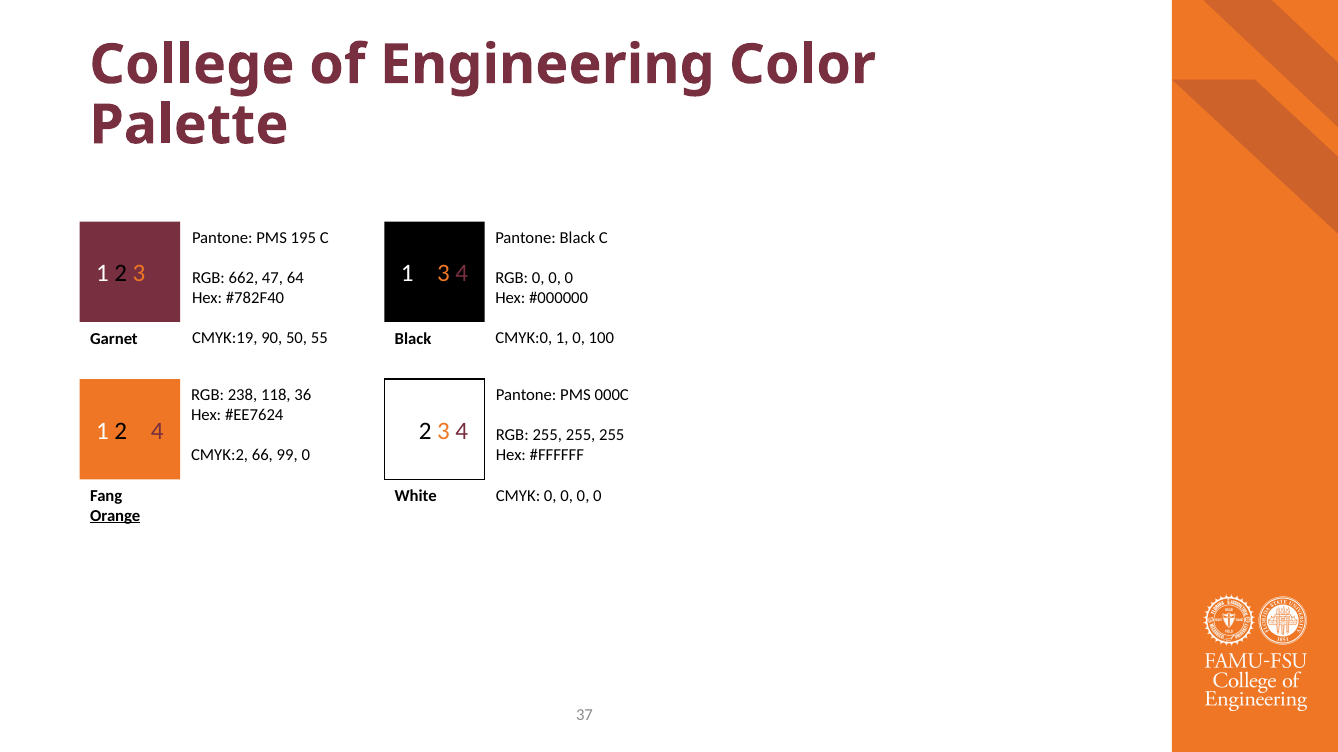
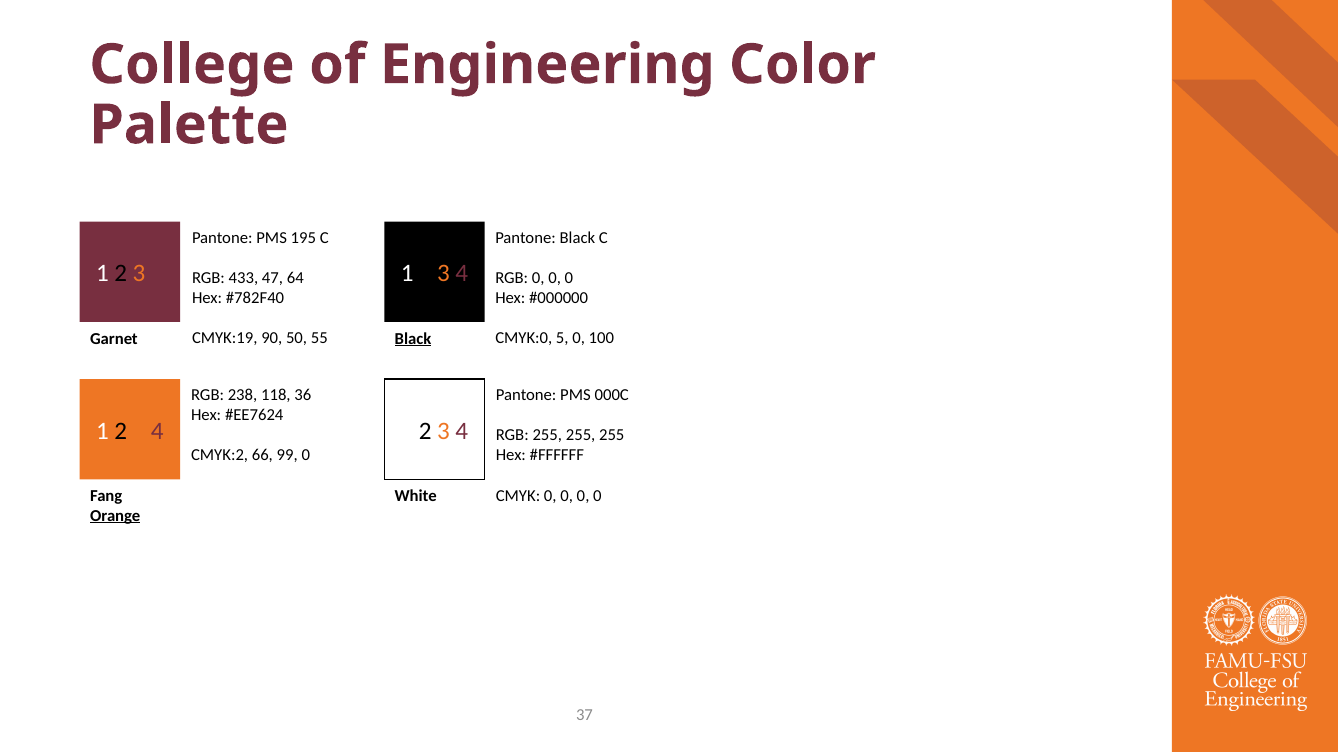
662: 662 -> 433
CMYK:0 1: 1 -> 5
Black at (413, 339) underline: none -> present
